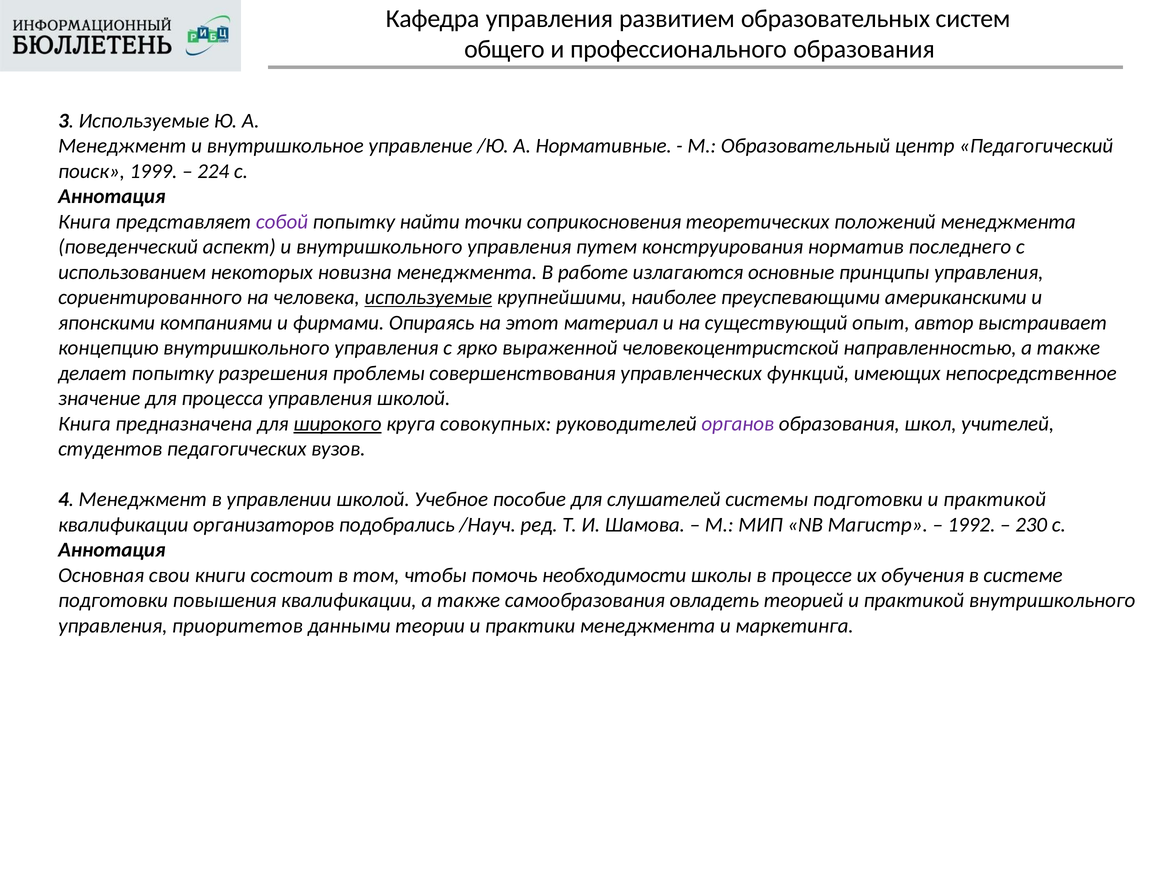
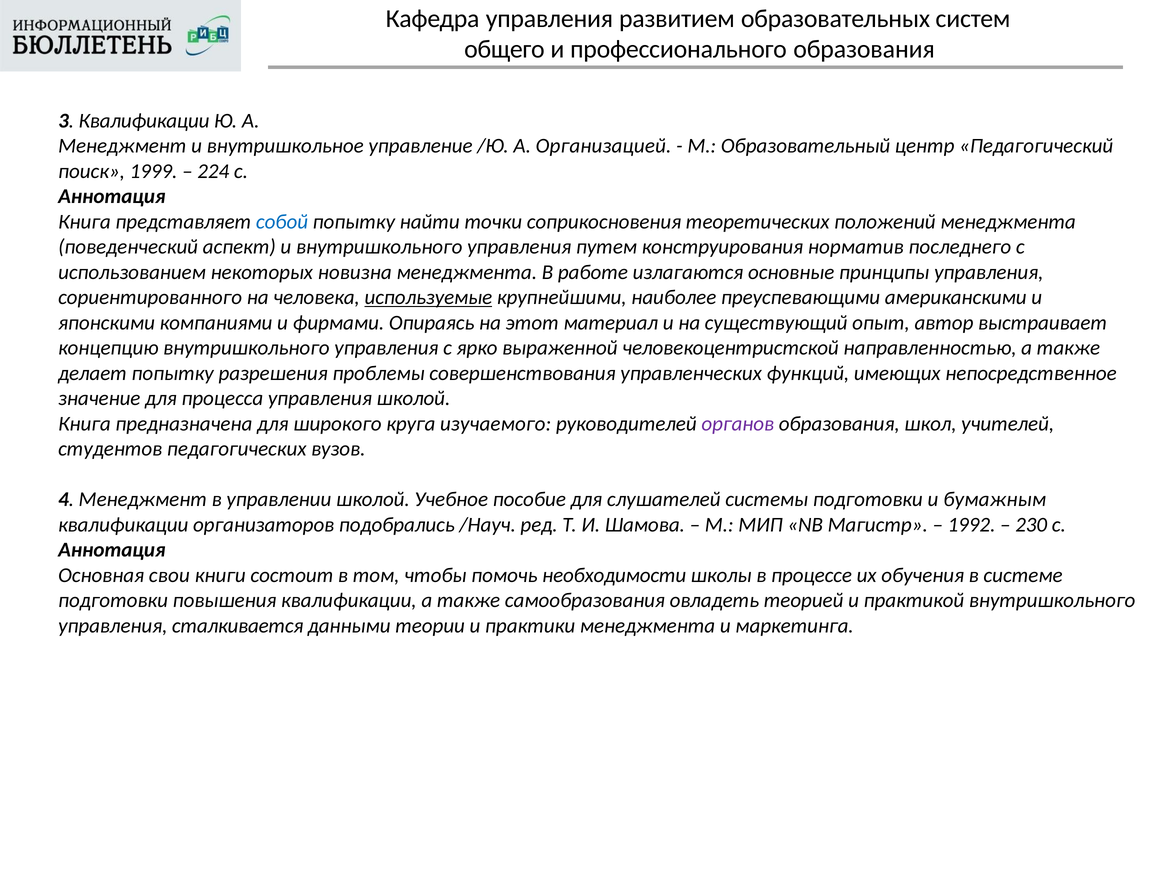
3 Используемые: Используемые -> Квалификации
Нормативные: Нормативные -> Организацией
собой colour: purple -> blue
широкого underline: present -> none
совокупных: совокупных -> изучаемого
подготовки и практикой: практикой -> бумажным
приоритетов: приоритетов -> сталкивается
